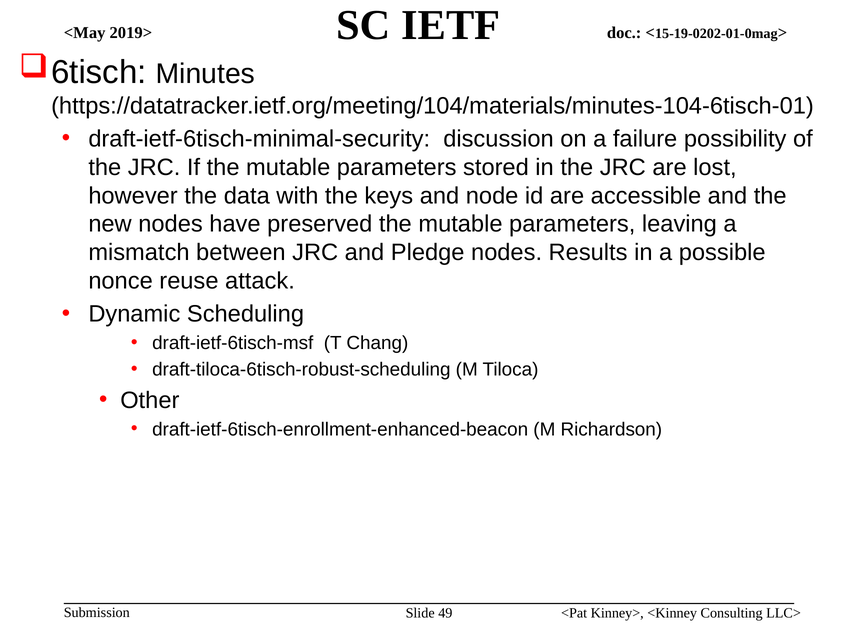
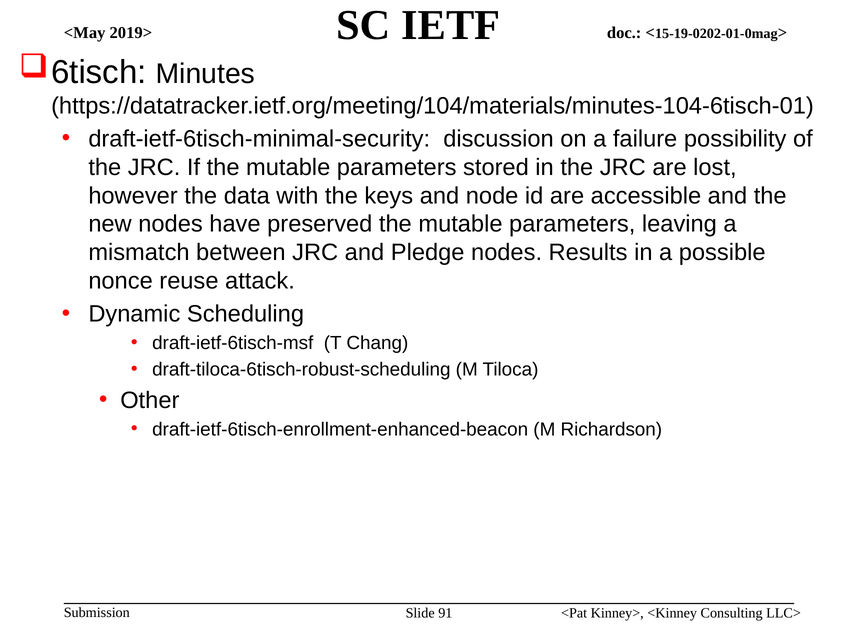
49: 49 -> 91
